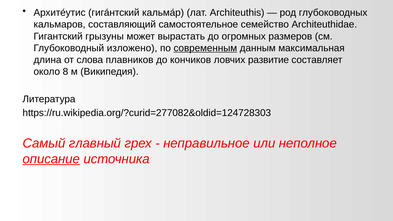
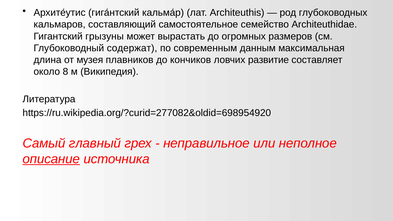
изложено: изложено -> содержат
современным underline: present -> none
слова: слова -> музея
https://ru.wikipedia.org/?curid=277082&oldid=124728303: https://ru.wikipedia.org/?curid=277082&oldid=124728303 -> https://ru.wikipedia.org/?curid=277082&oldid=698954920
